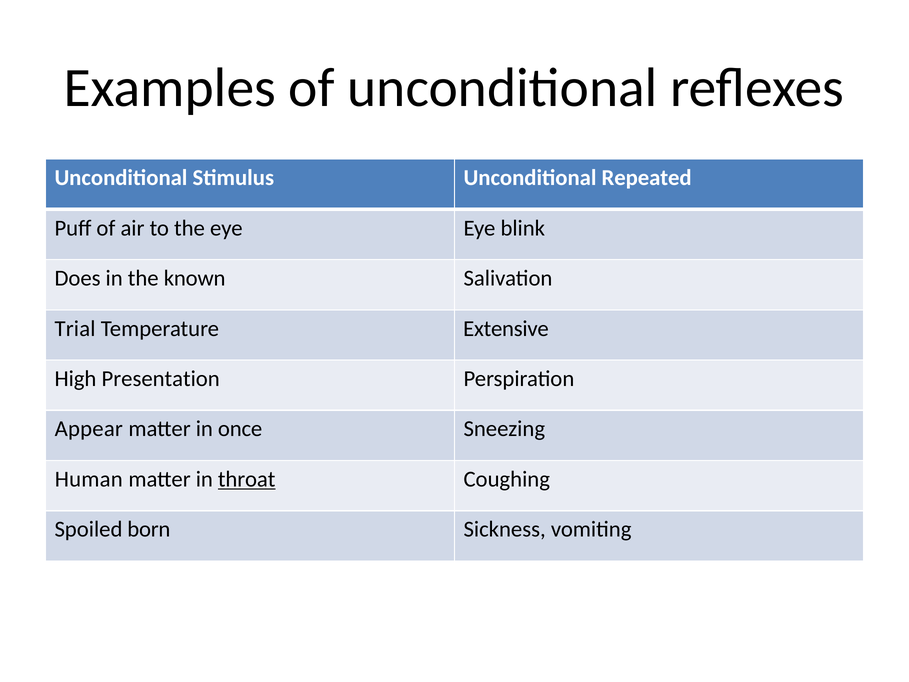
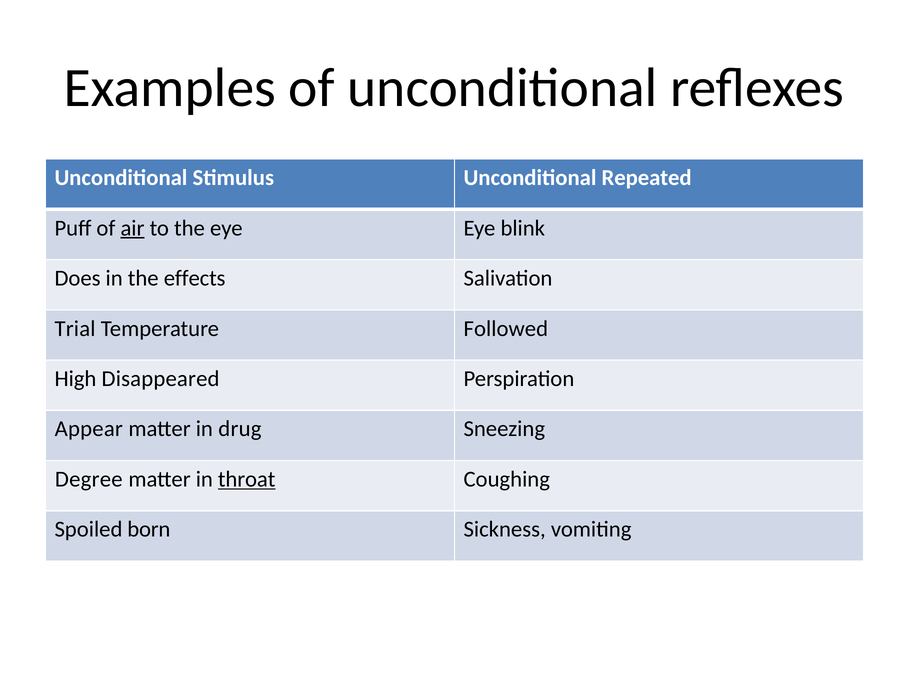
air underline: none -> present
known: known -> effects
Extensive: Extensive -> Followed
Presentation: Presentation -> Disappeared
once: once -> drug
Human: Human -> Degree
